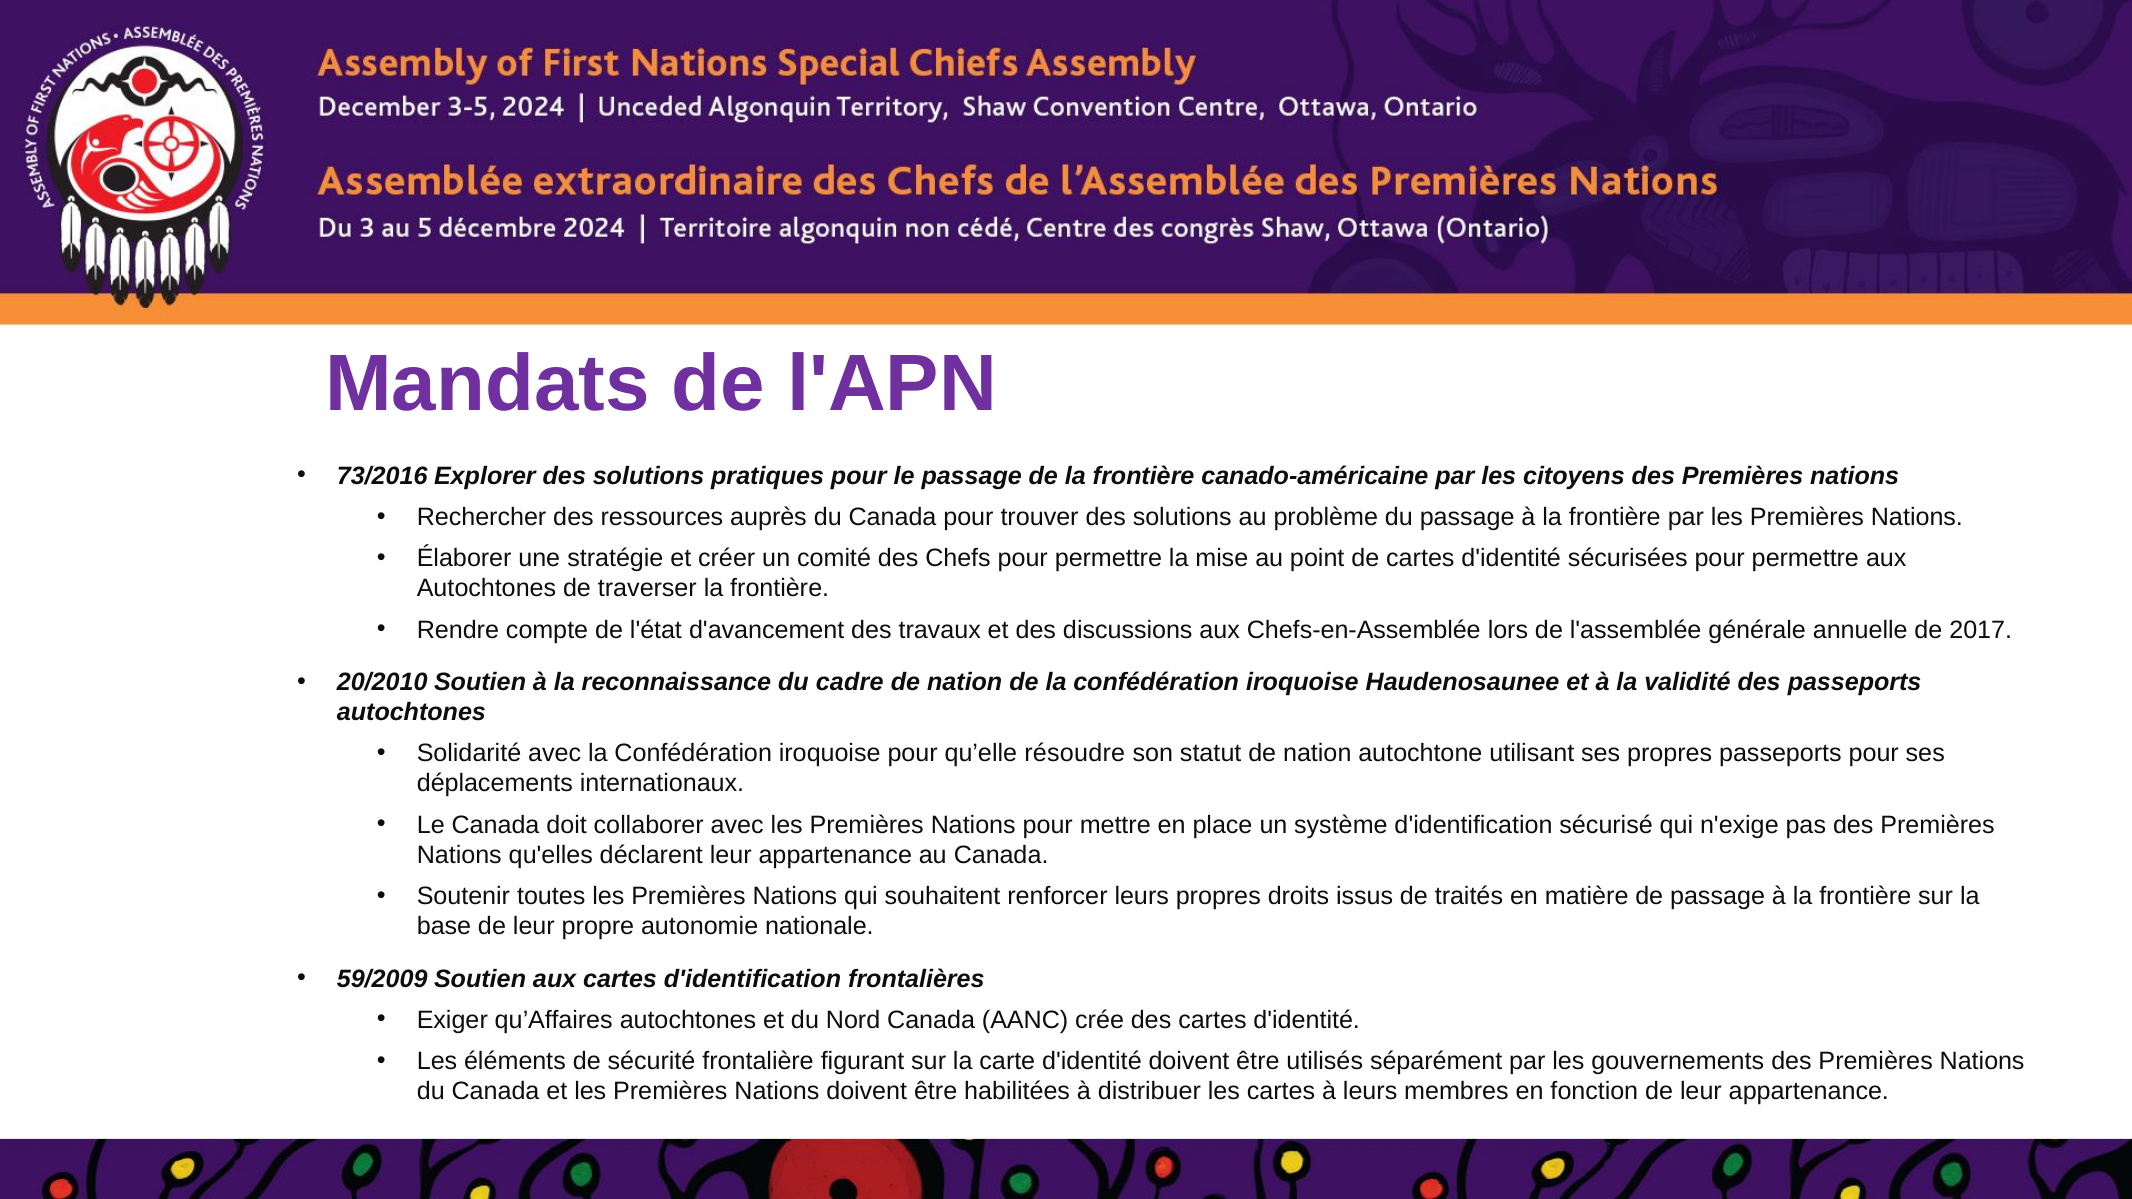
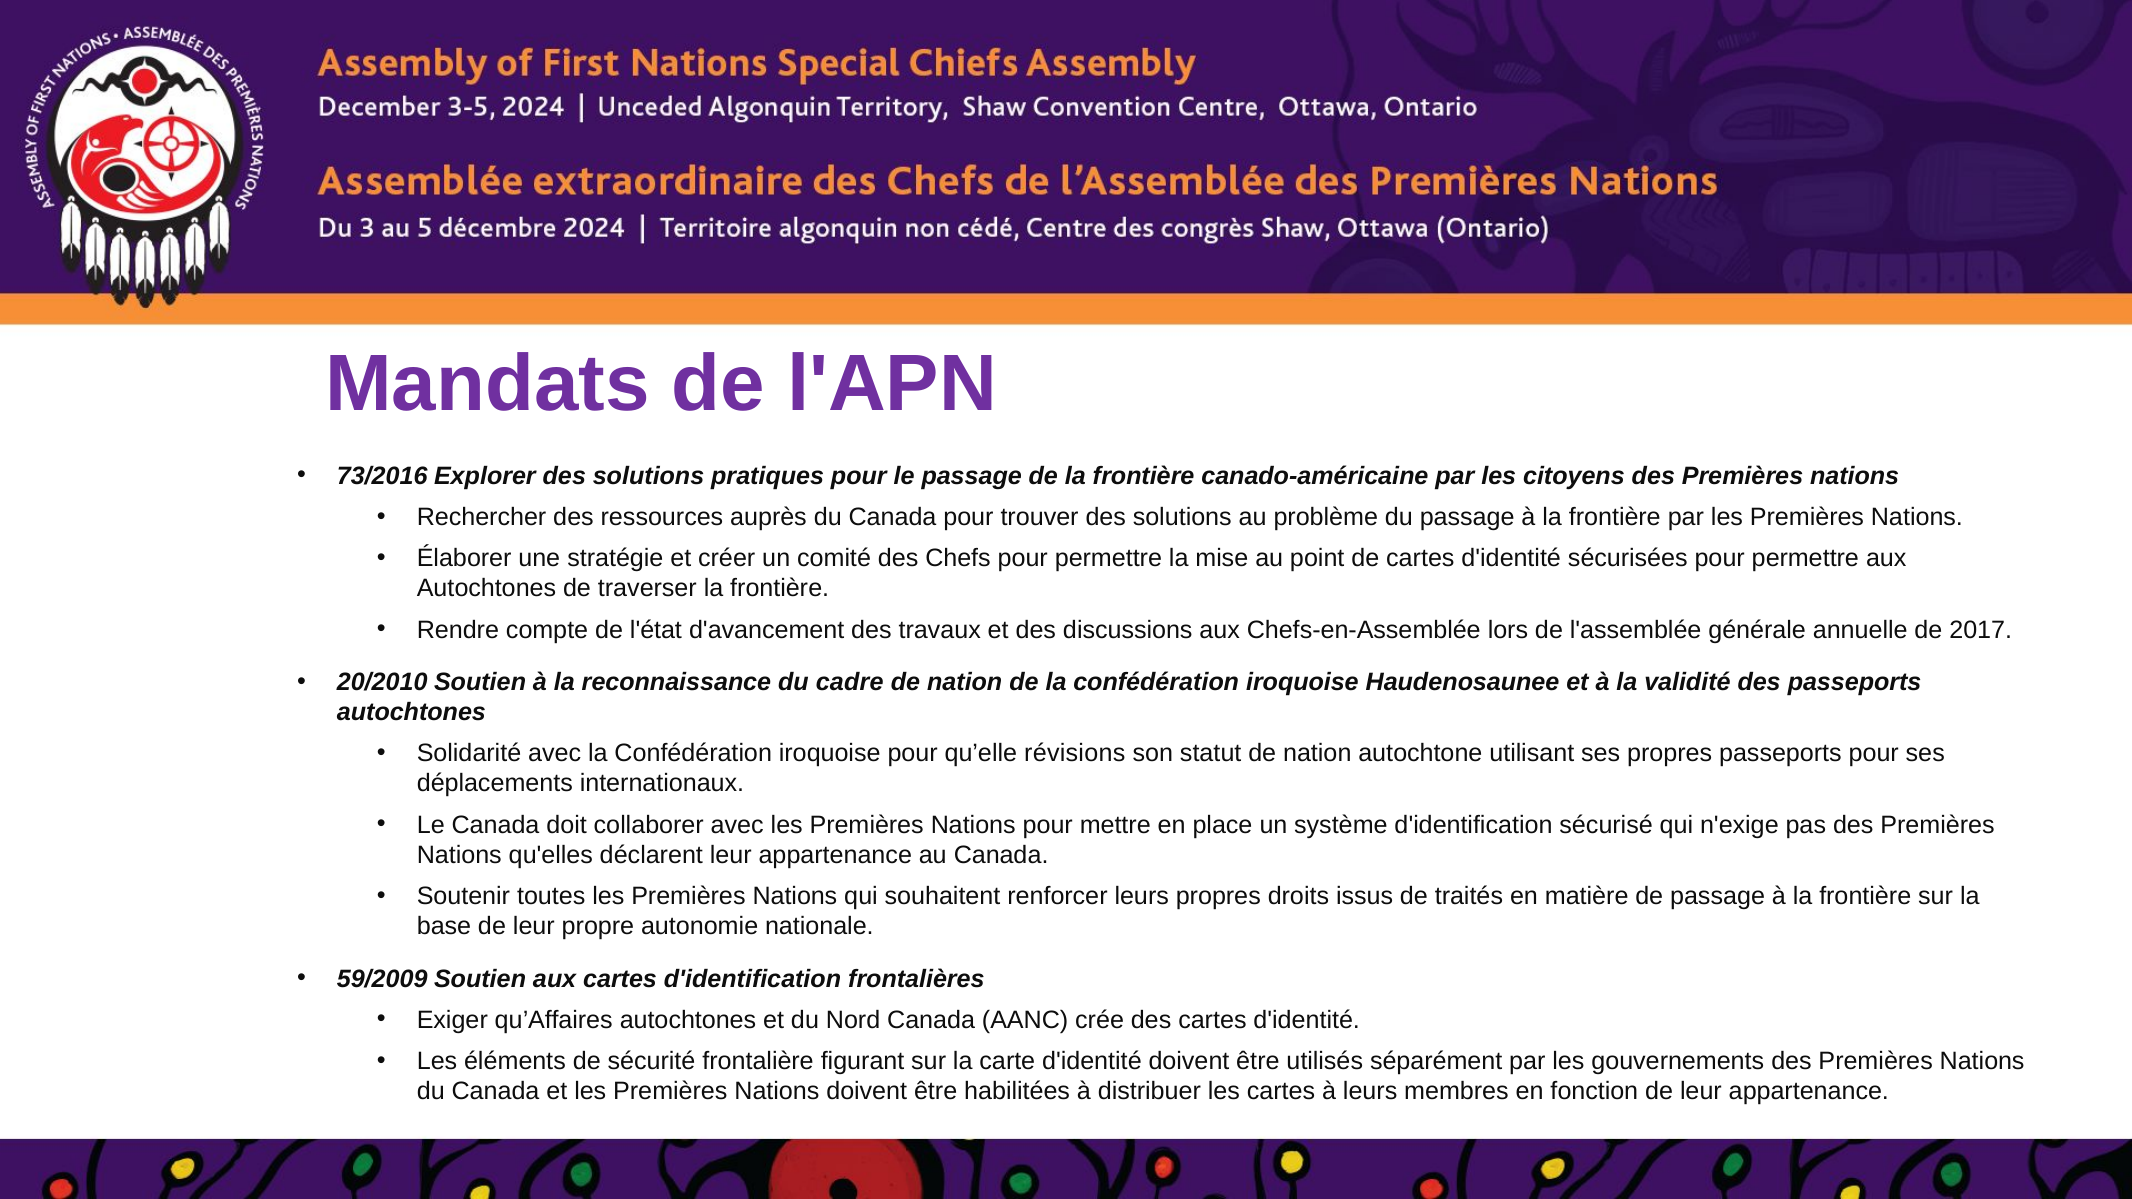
résoudre: résoudre -> révisions
